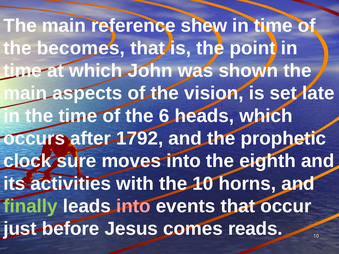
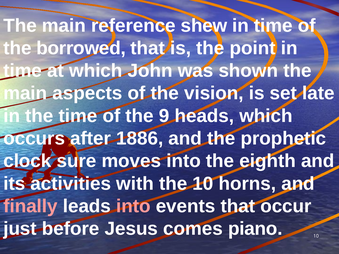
becomes: becomes -> borrowed
6: 6 -> 9
1792: 1792 -> 1886
finally colour: light green -> pink
reads: reads -> piano
